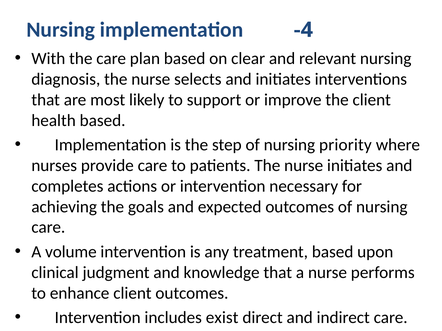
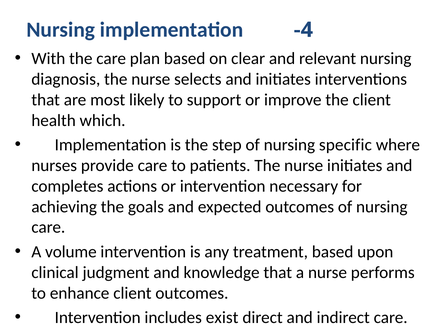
health based: based -> which
priority: priority -> specific
